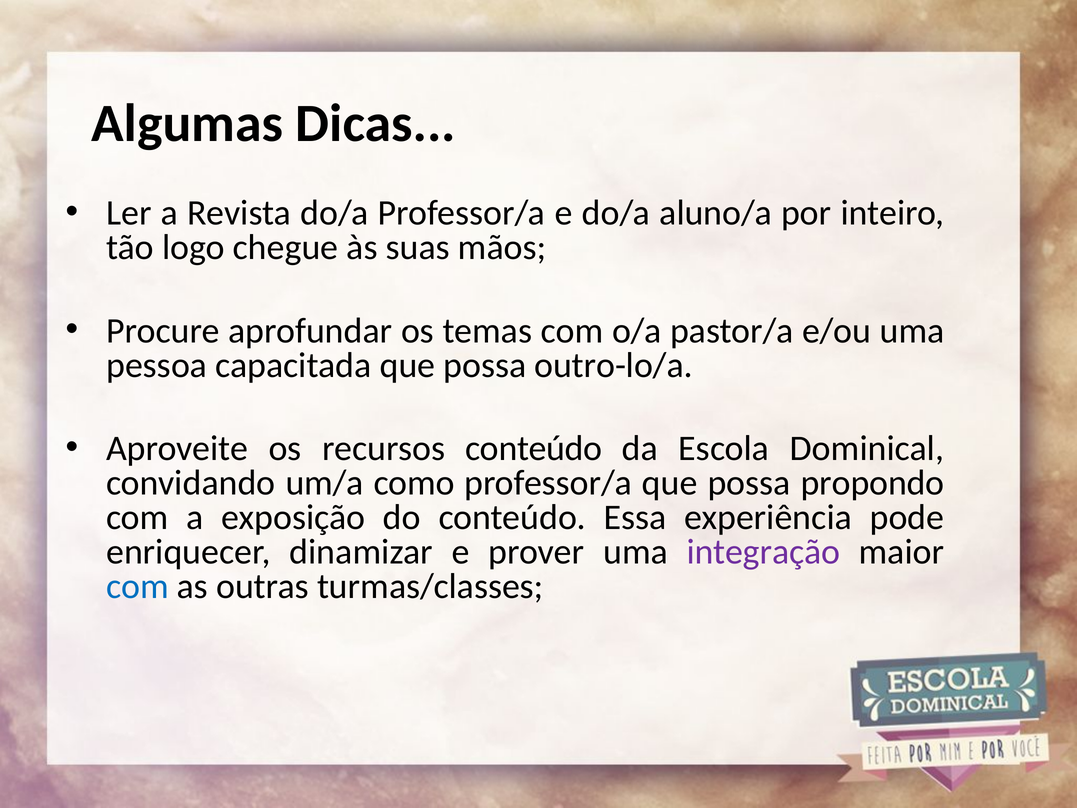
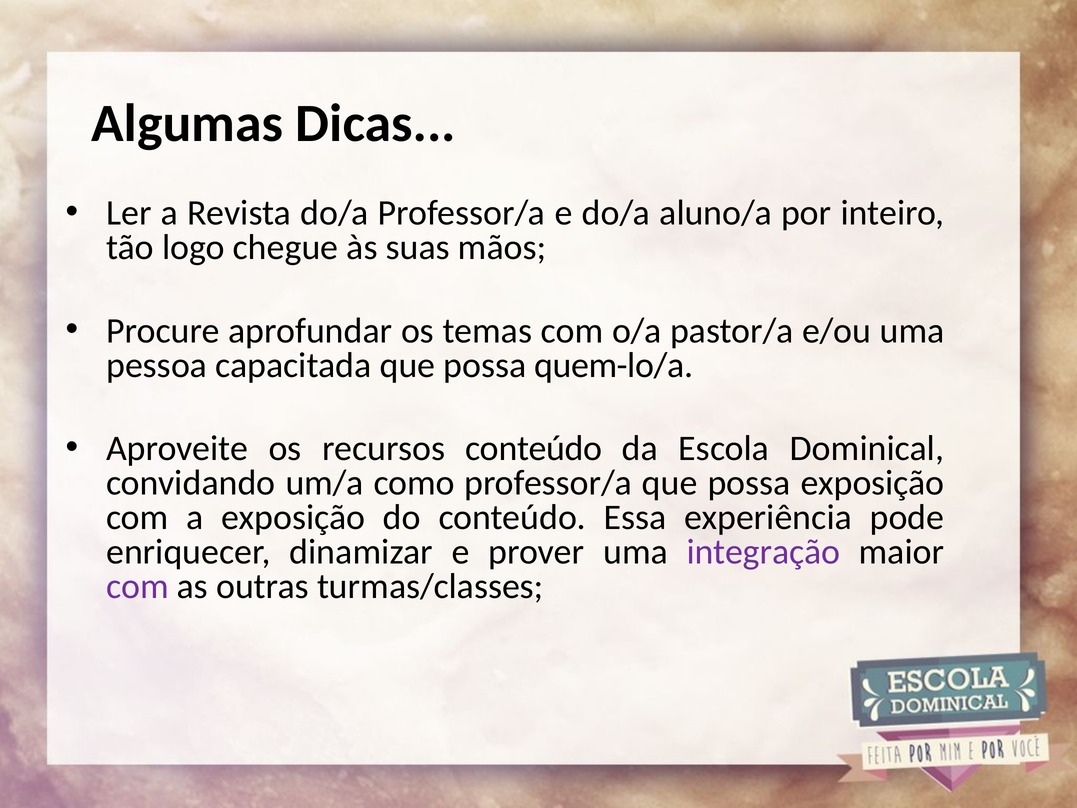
outro-lo/a: outro-lo/a -> quem-lo/a
possa propondo: propondo -> exposição
com at (138, 586) colour: blue -> purple
